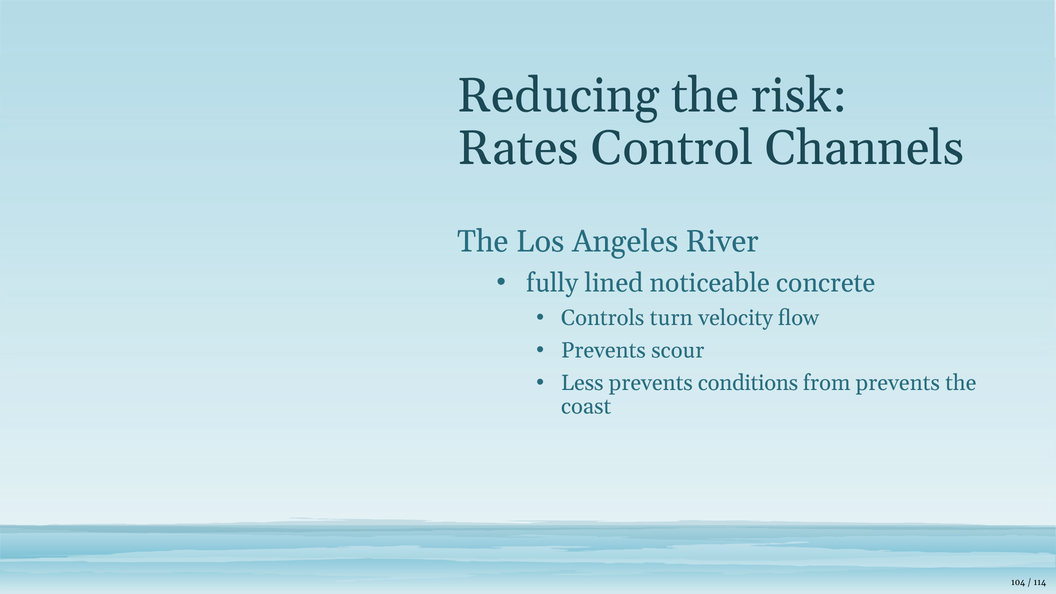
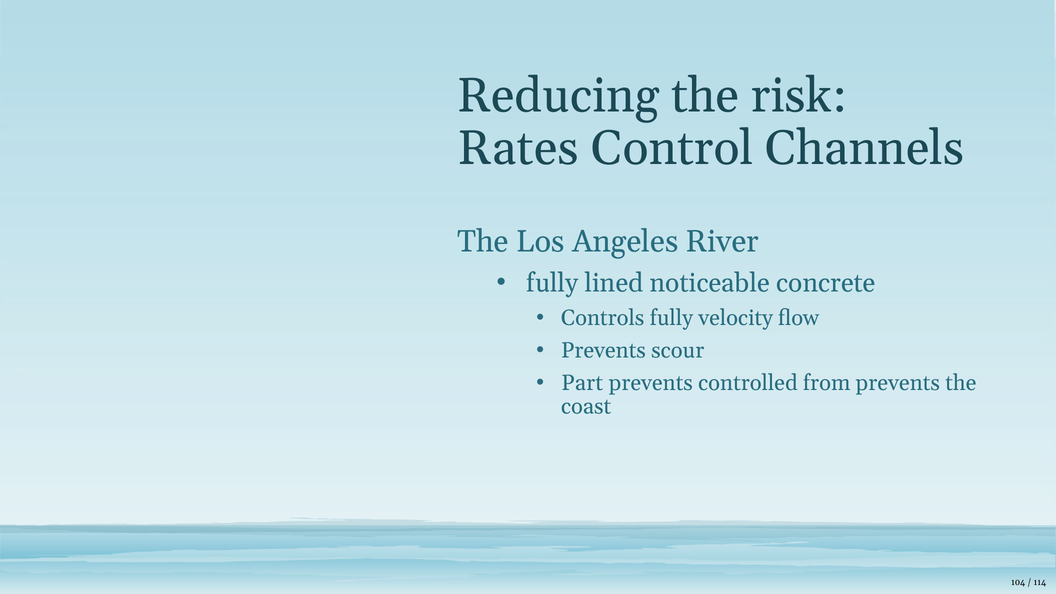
Controls turn: turn -> fully
Less: Less -> Part
conditions: conditions -> controlled
